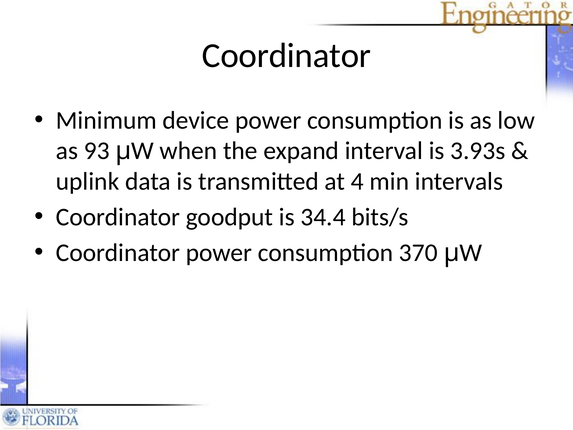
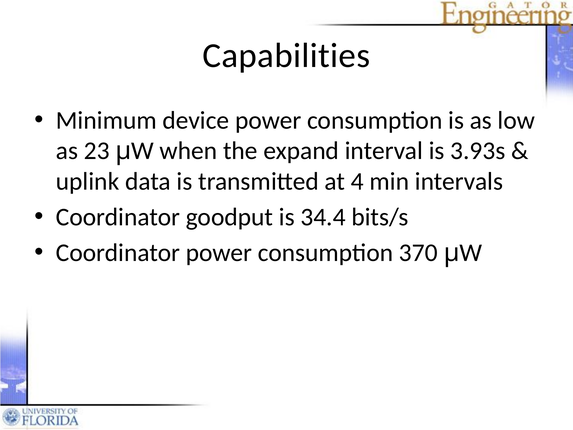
Coordinator at (286, 55): Coordinator -> Capabilities
93: 93 -> 23
